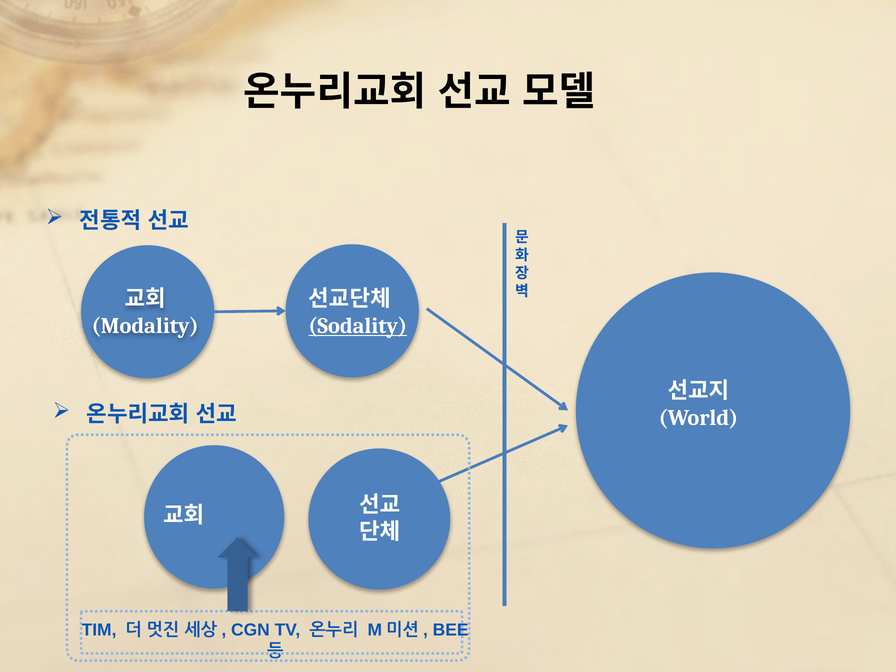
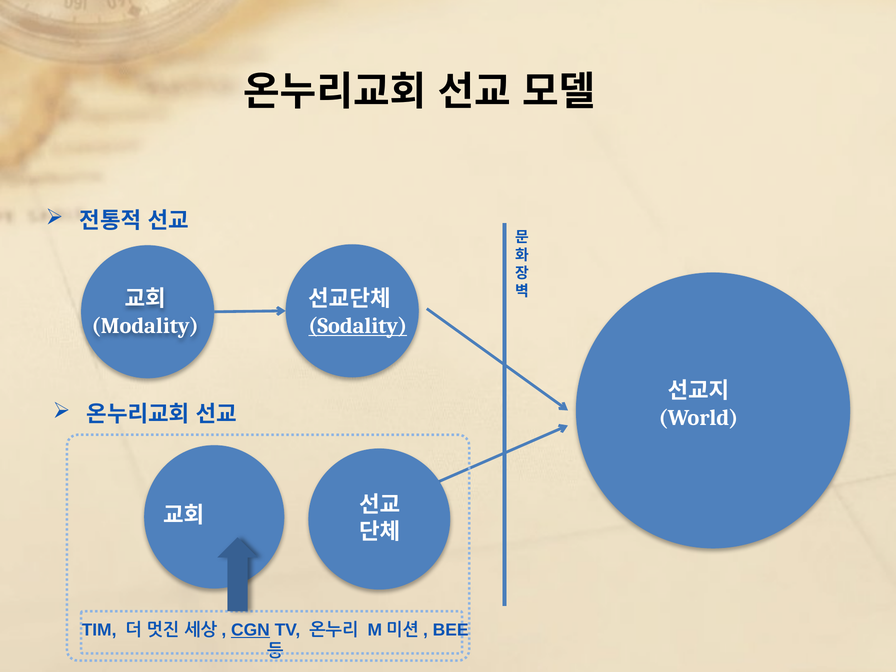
CGN underline: none -> present
